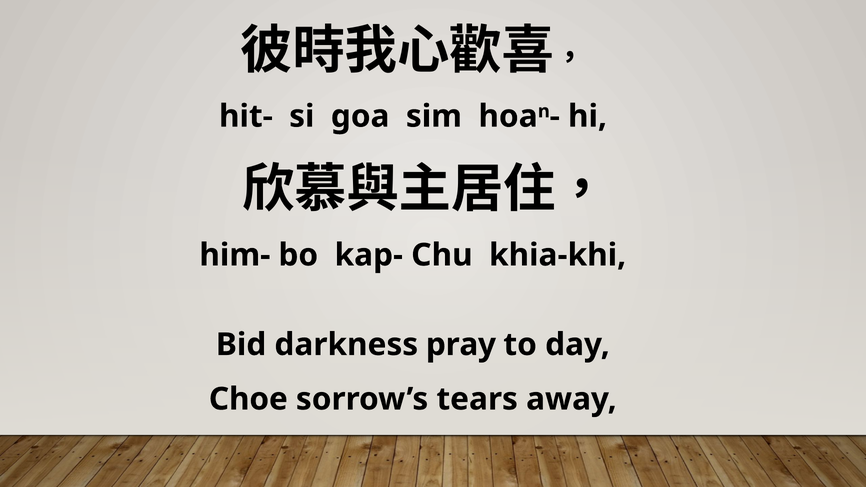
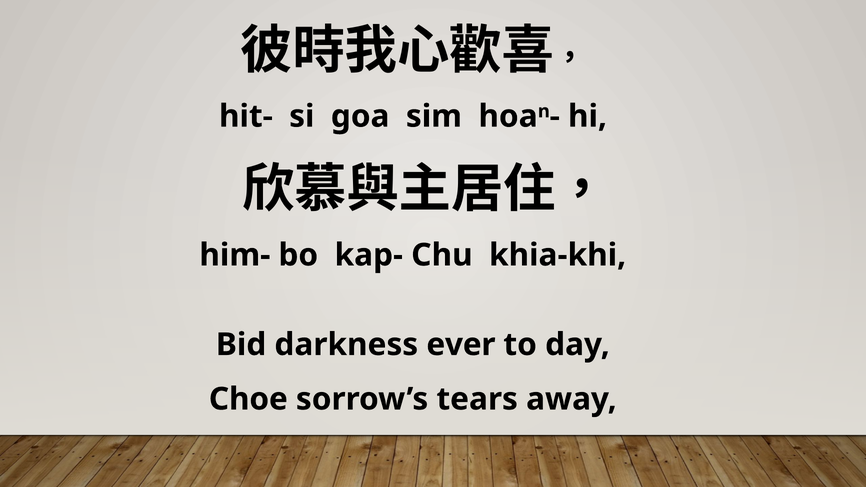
pray: pray -> ever
